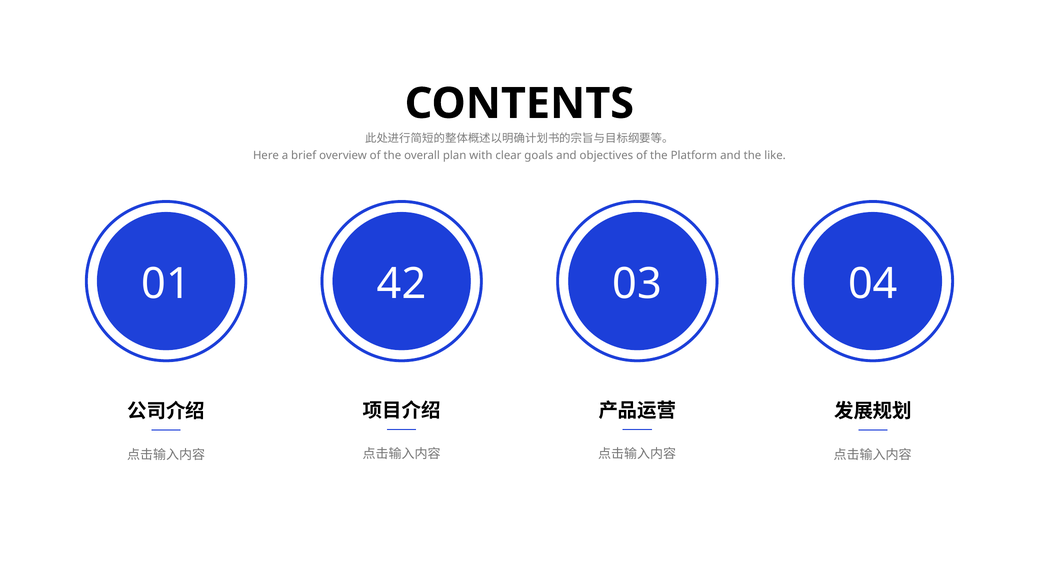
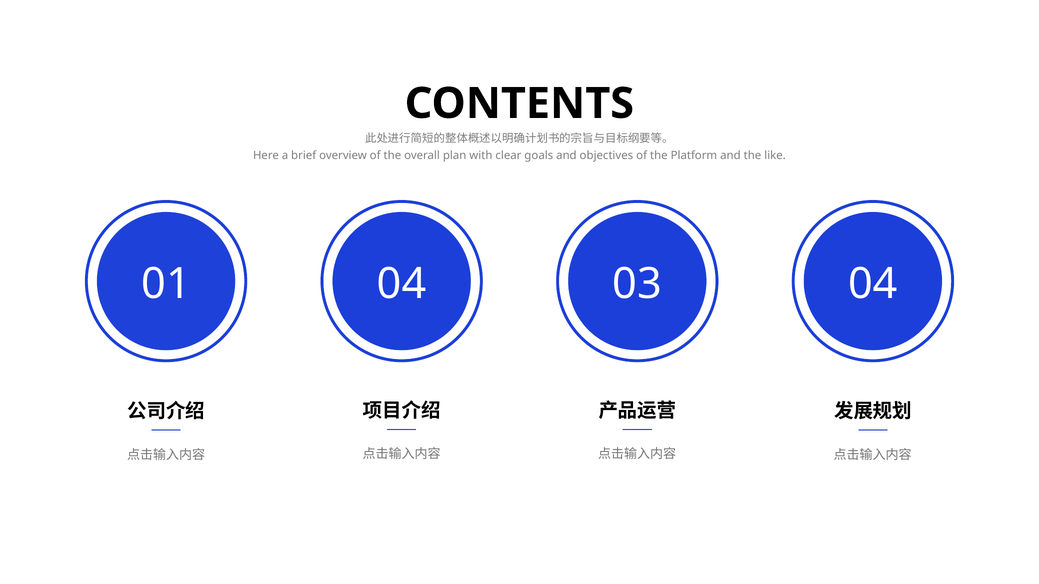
01 42: 42 -> 04
